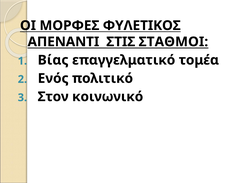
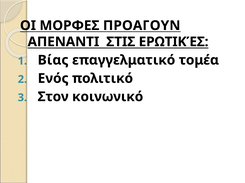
ΦΥΛΕΤΙΚΟΣ: ΦΥΛΕΤΙΚΟΣ -> ΠΡΟΑΓΟΥΝ
ΣΤΑΘΜΟΙ: ΣΤΑΘΜΟΙ -> ΕΡΩΤΙΚΈΣ
